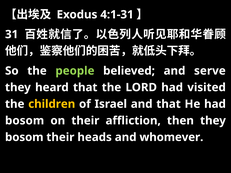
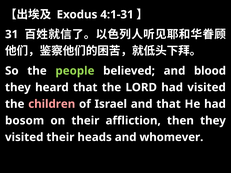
serve: serve -> blood
children colour: yellow -> pink
bosom at (24, 137): bosom -> visited
